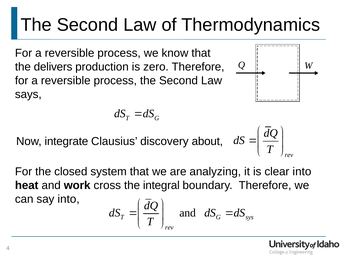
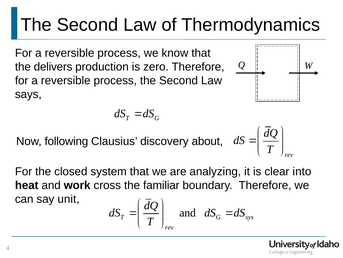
integrate: integrate -> following
integral: integral -> familiar
say into: into -> unit
